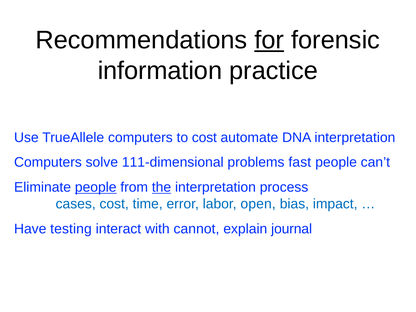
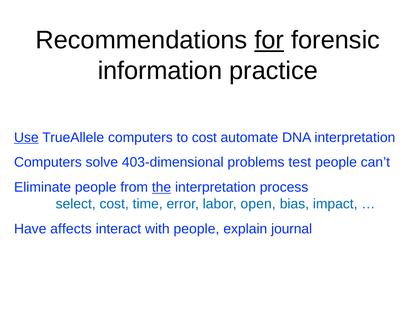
Use underline: none -> present
111-dimensional: 111-dimensional -> 403-dimensional
fast: fast -> test
people at (96, 187) underline: present -> none
cases: cases -> select
testing: testing -> affects
with cannot: cannot -> people
